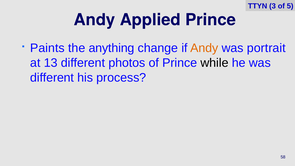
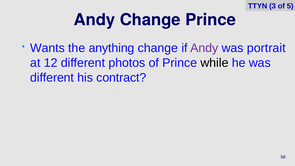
Andy Applied: Applied -> Change
Paints: Paints -> Wants
Andy at (204, 48) colour: orange -> purple
13: 13 -> 12
process: process -> contract
